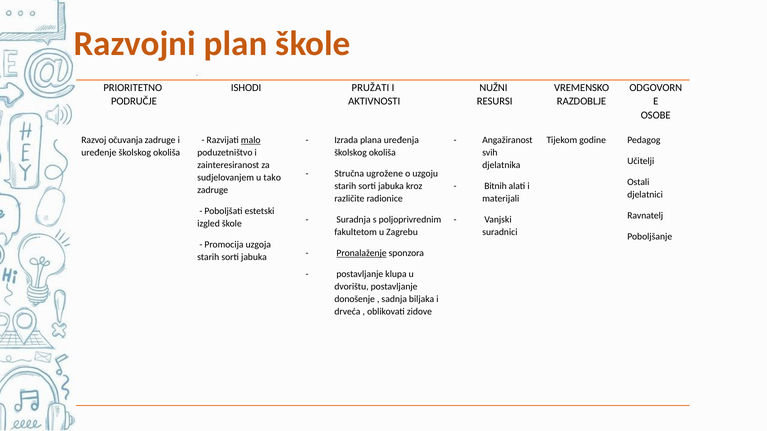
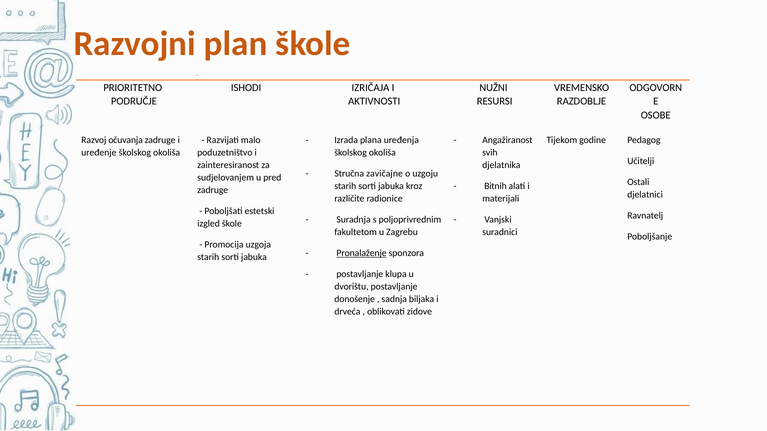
PRUŽATI: PRUŽATI -> IZRIČAJA
malo underline: present -> none
ugrožene: ugrožene -> zavičajne
tako: tako -> pred
